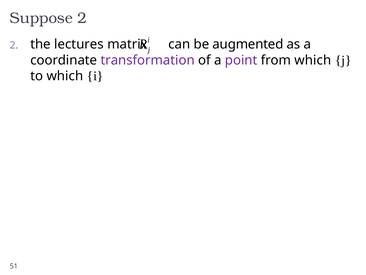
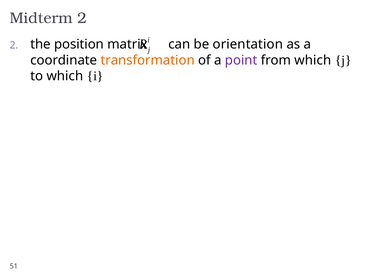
Suppose: Suppose -> Midterm
lectures: lectures -> position
augmented: augmented -> orientation
transformation colour: purple -> orange
